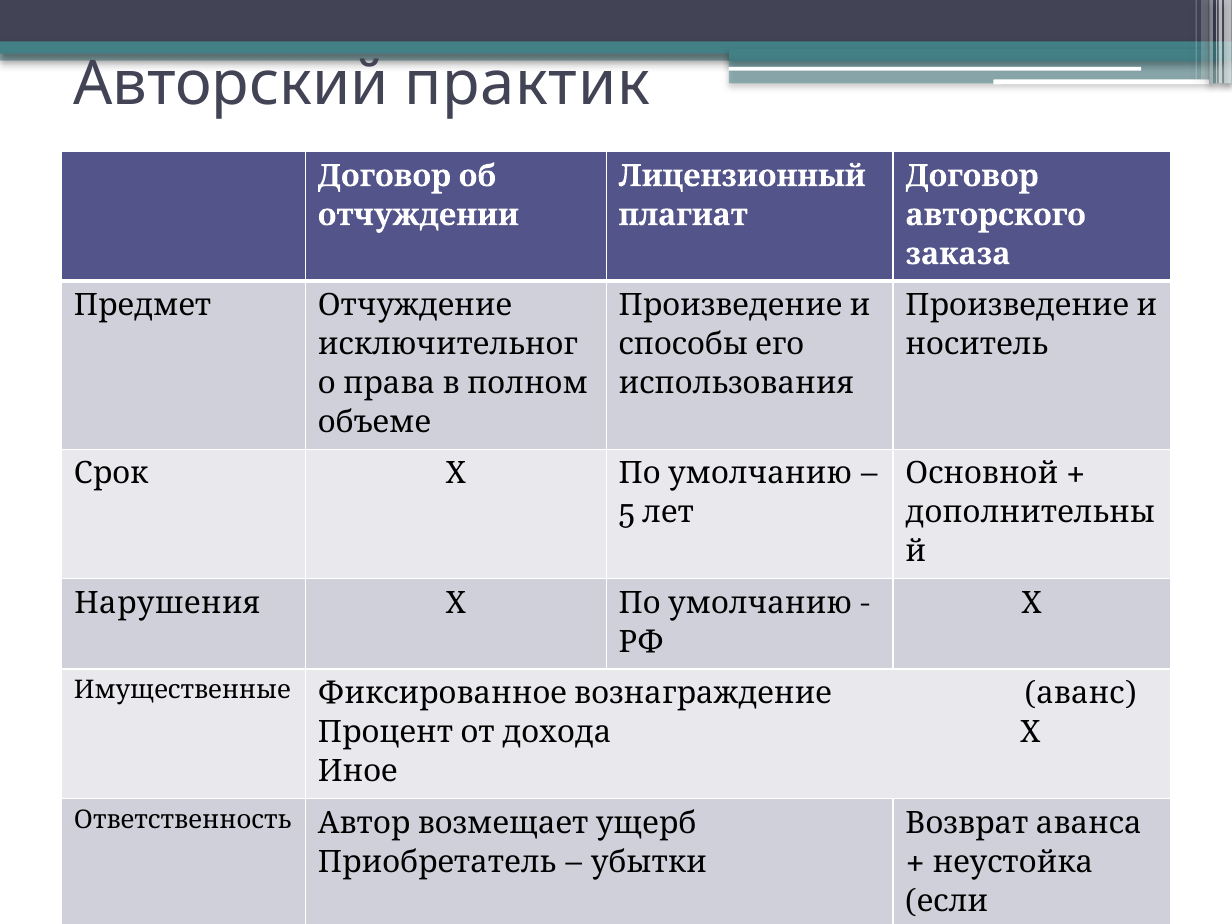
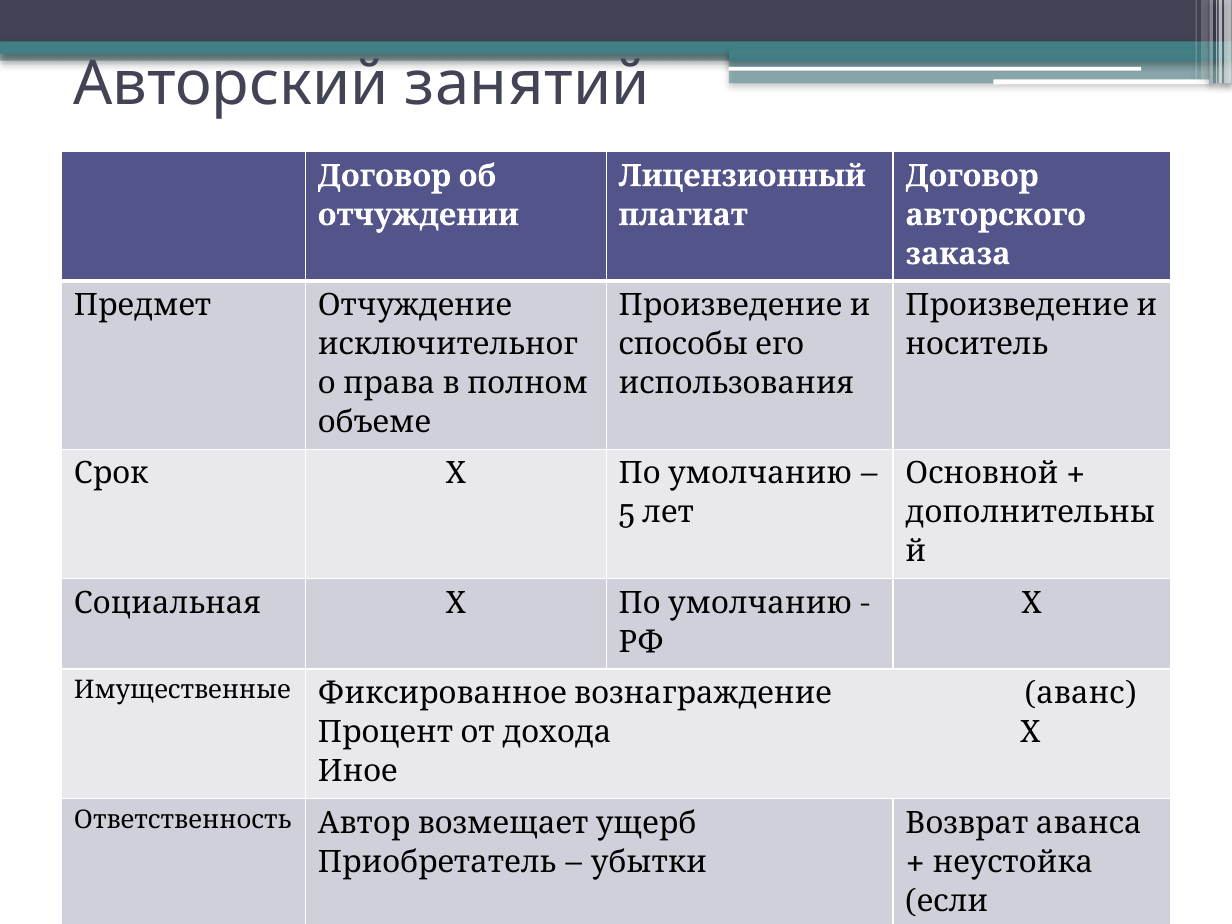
практик: практик -> занятий
Нарушения: Нарушения -> Социальная
